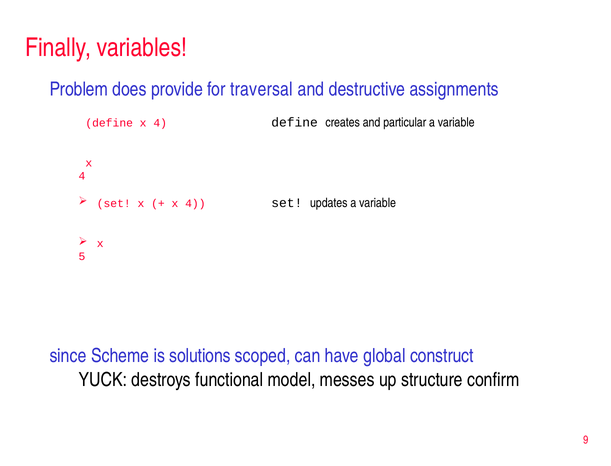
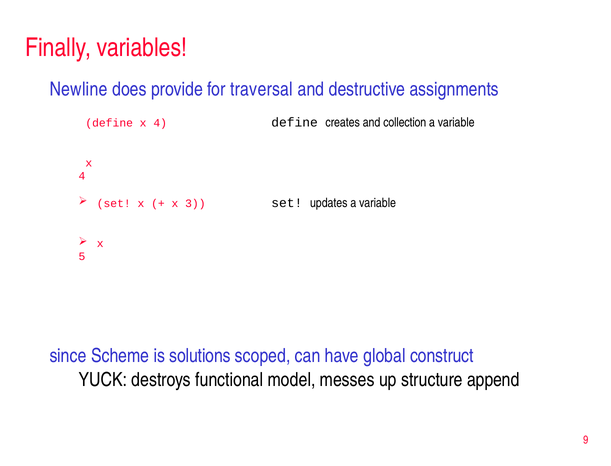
Problem: Problem -> Newline
particular: particular -> collection
4 at (195, 204): 4 -> 3
confirm: confirm -> append
